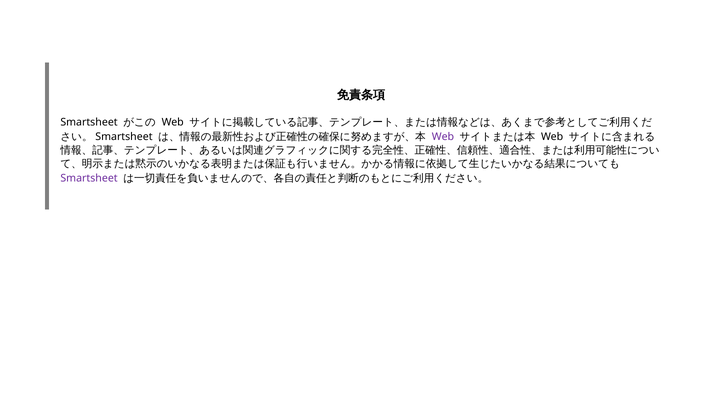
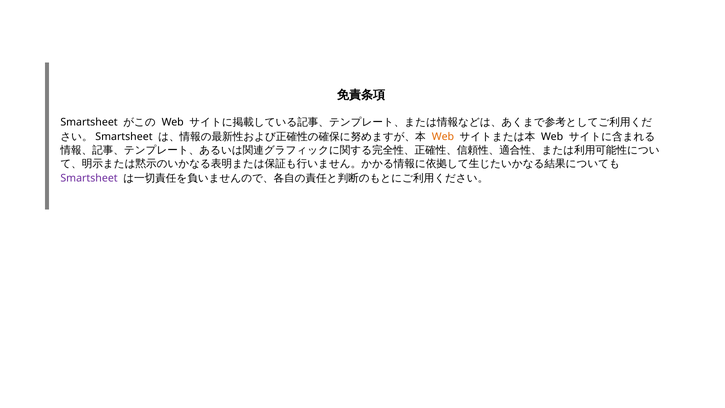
Web at (443, 137) colour: purple -> orange
